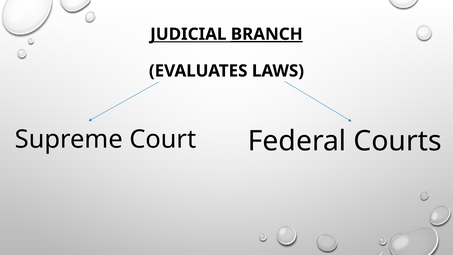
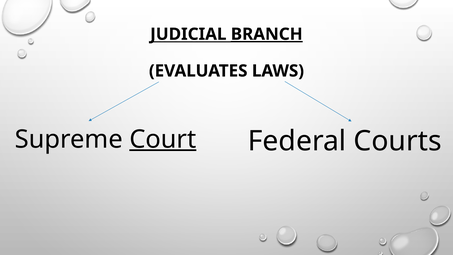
Court underline: none -> present
